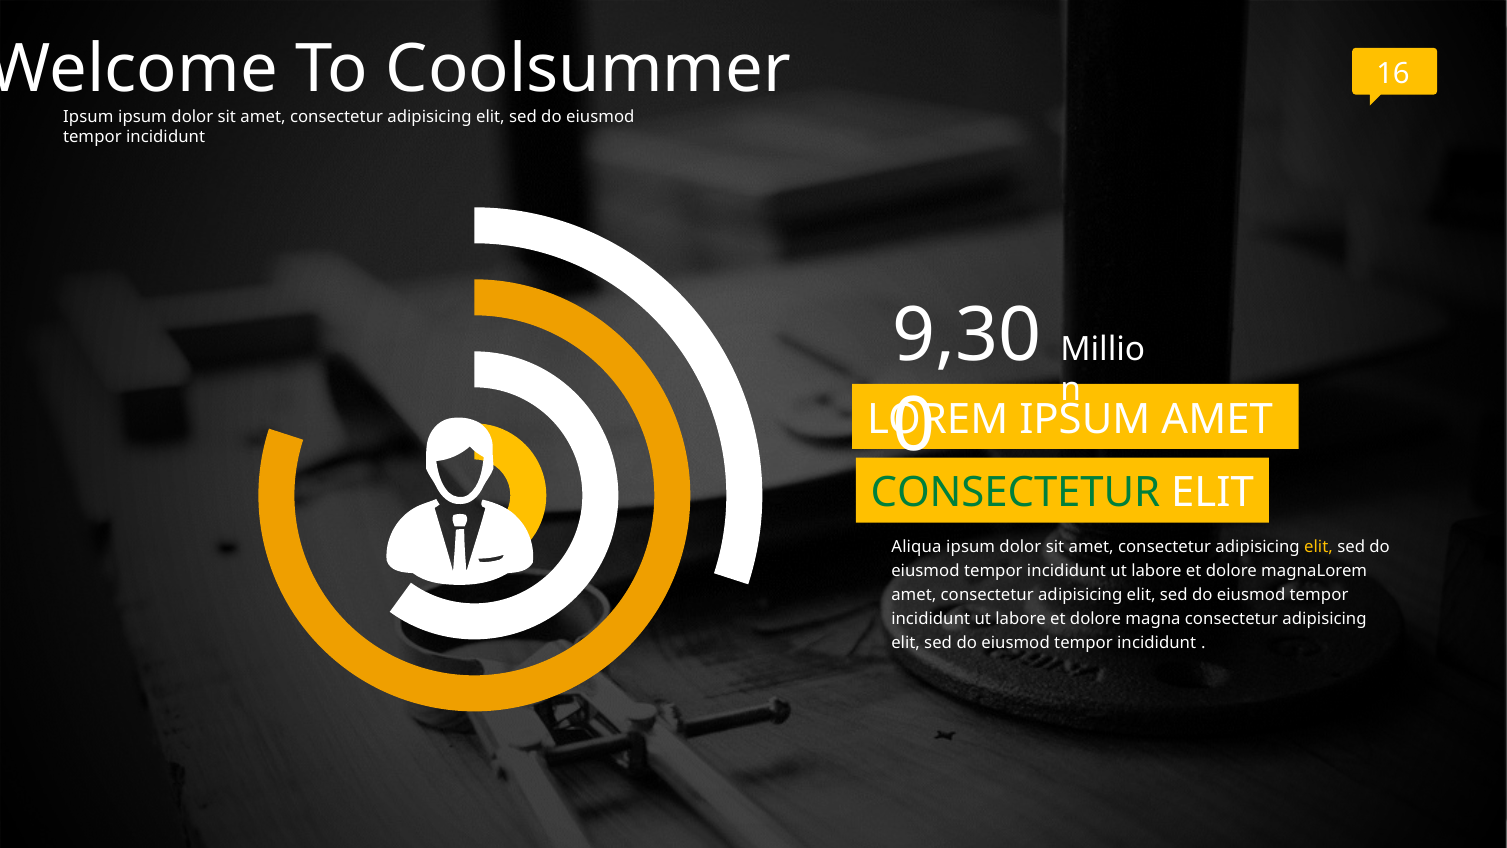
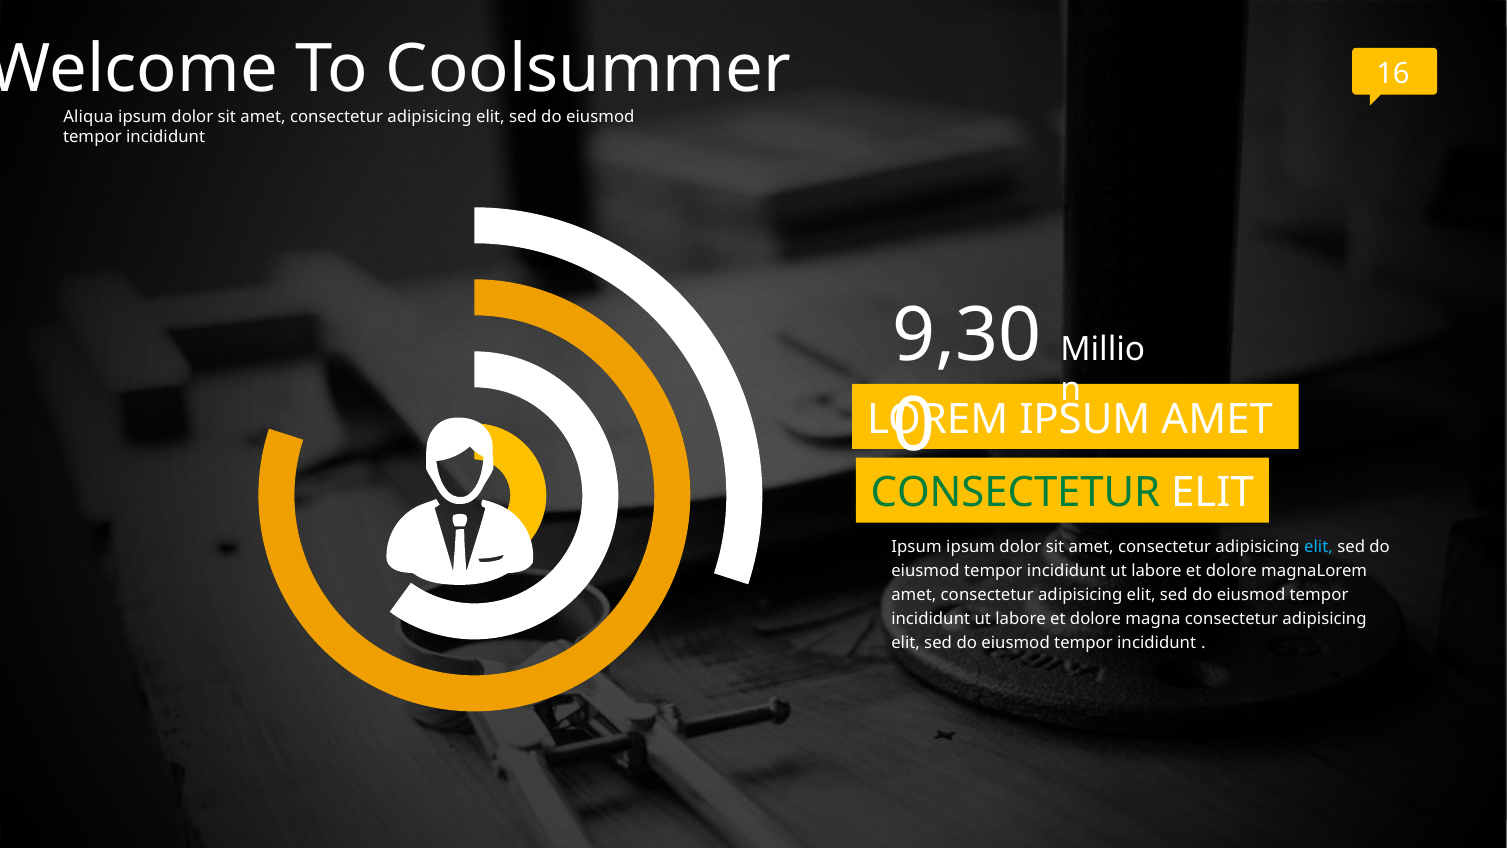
Ipsum at (88, 116): Ipsum -> Aliqua
Aliqua at (916, 547): Aliqua -> Ipsum
elit at (1318, 547) colour: yellow -> light blue
